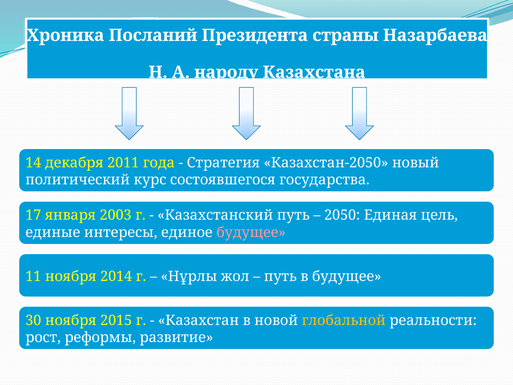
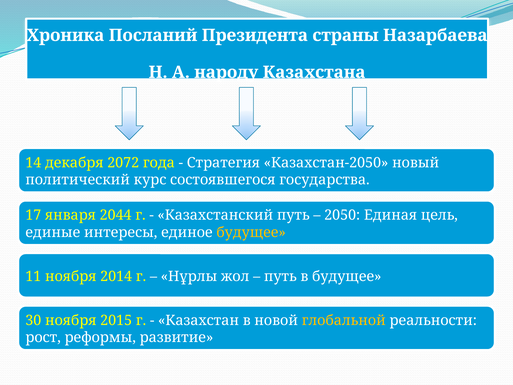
2011: 2011 -> 2072
2003: 2003 -> 2044
будущее at (251, 232) colour: pink -> yellow
